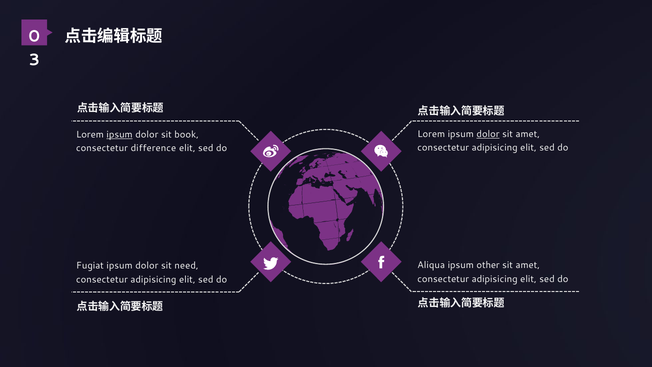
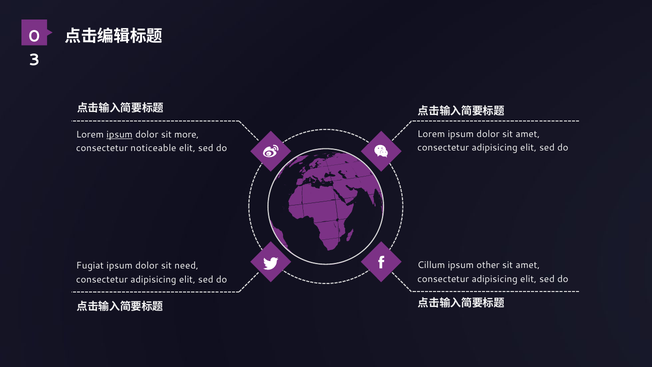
dolor at (488, 134) underline: present -> none
book: book -> more
difference: difference -> noticeable
Aliqua: Aliqua -> Cillum
